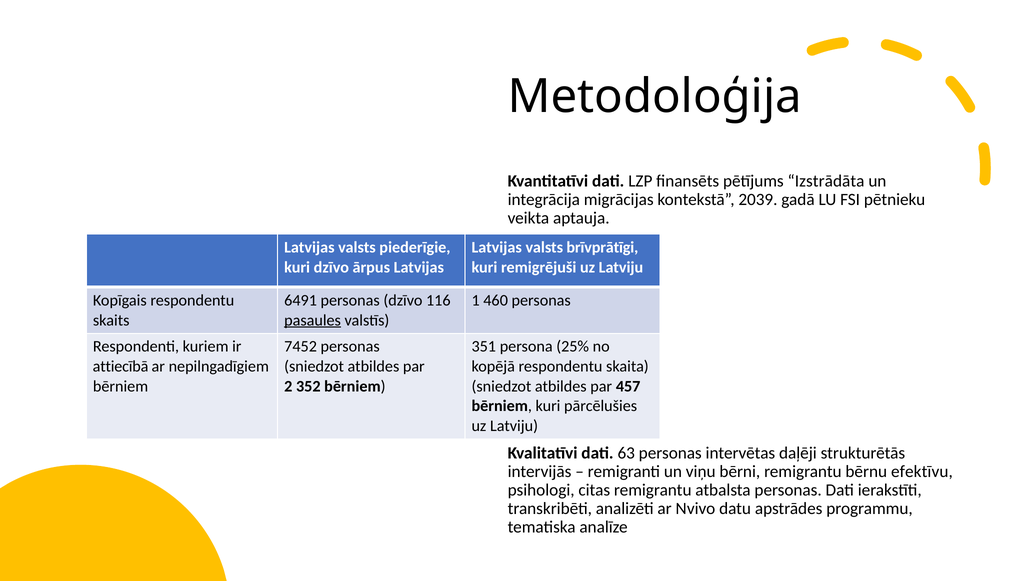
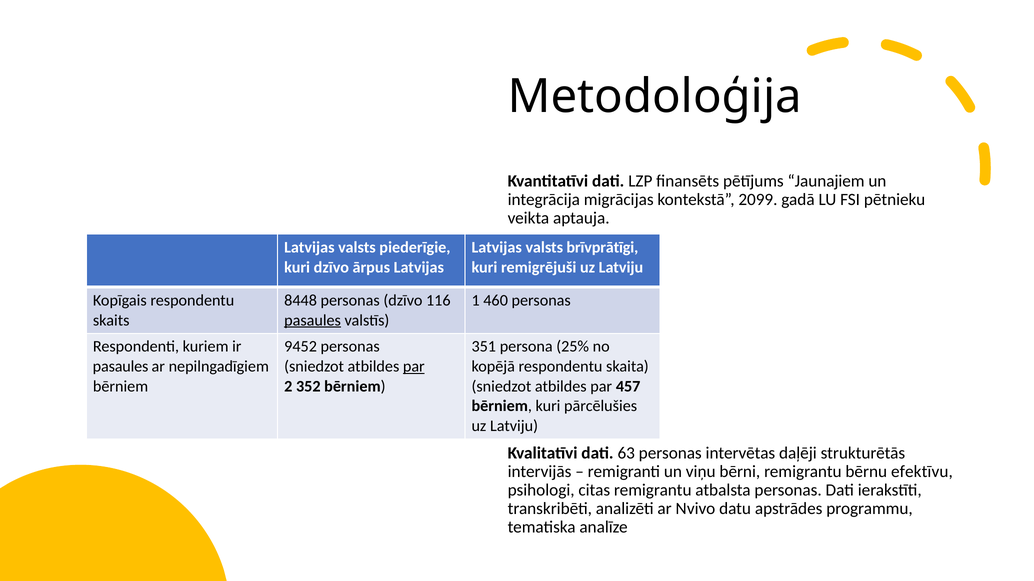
Izstrādāta: Izstrādāta -> Jaunajiem
2039: 2039 -> 2099
6491: 6491 -> 8448
7452: 7452 -> 9452
attiecībā at (121, 367): attiecībā -> pasaules
par at (414, 367) underline: none -> present
